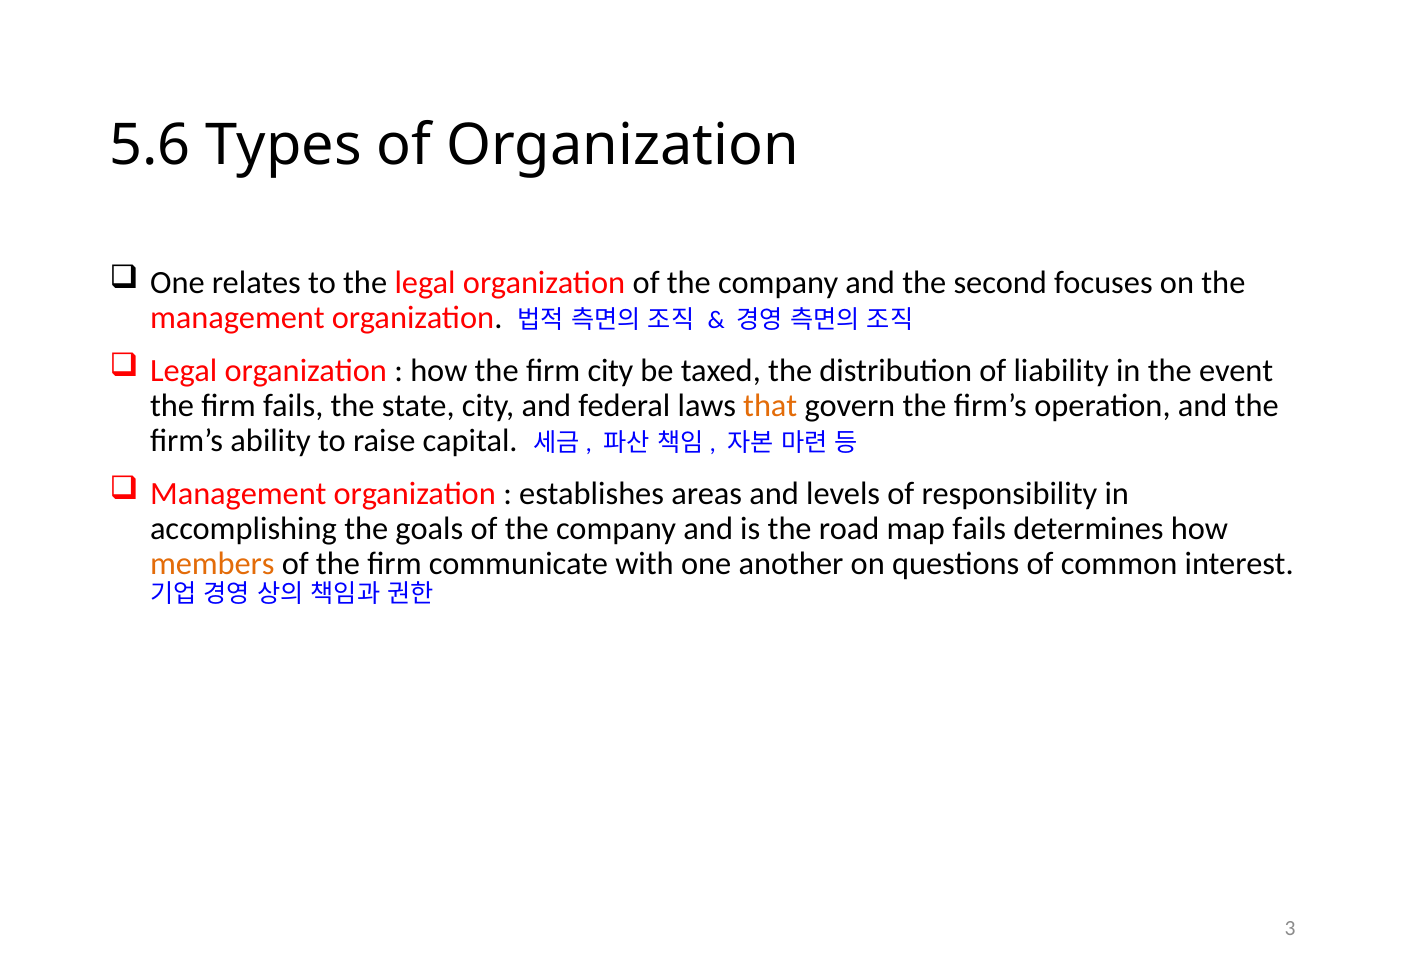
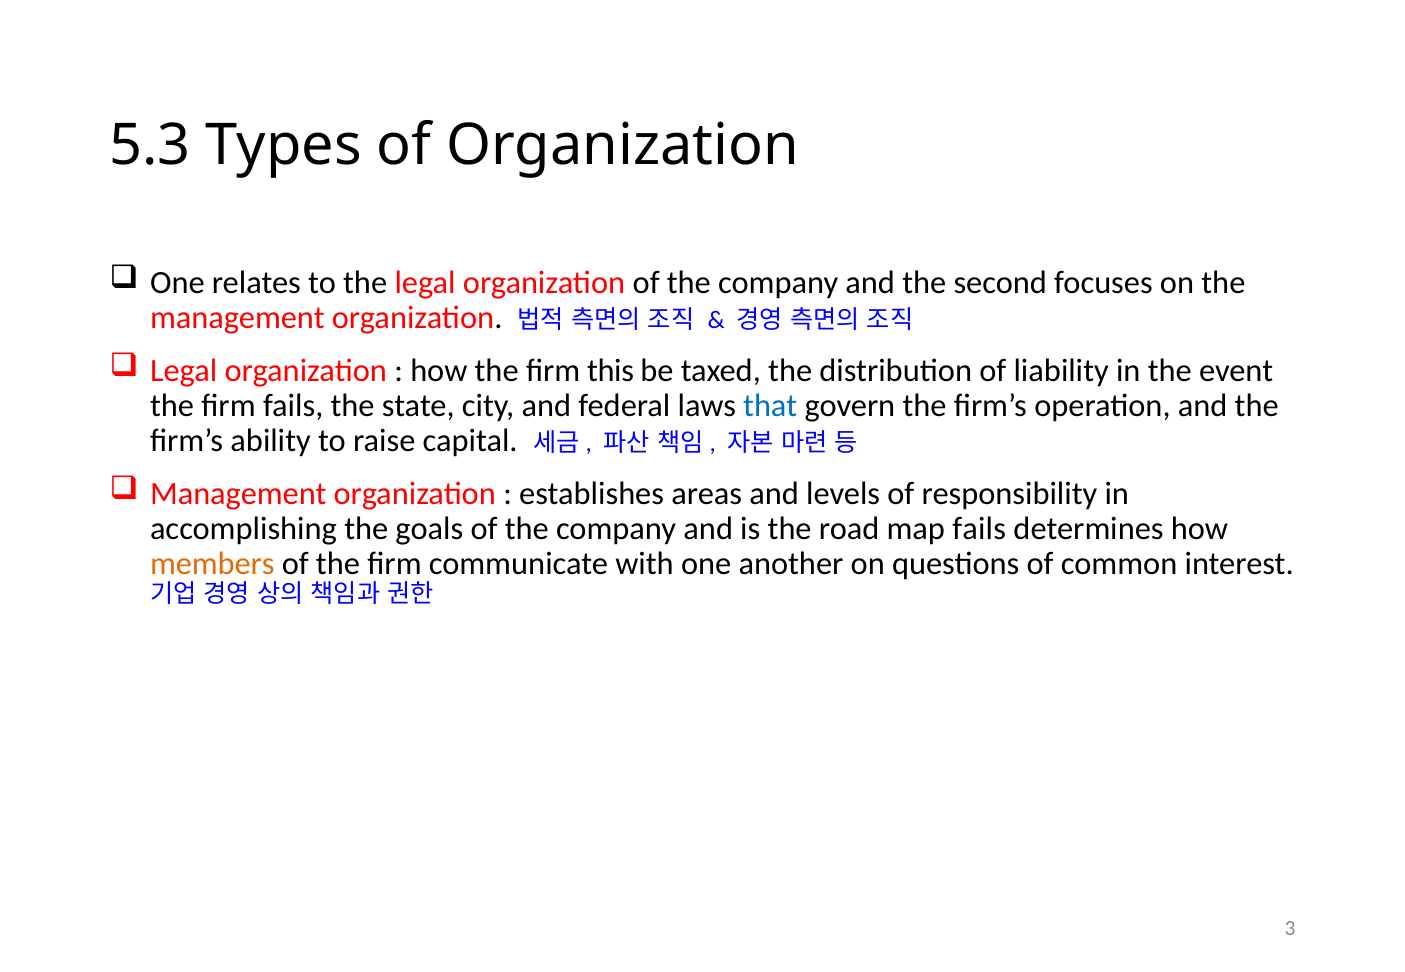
5.6: 5.6 -> 5.3
firm city: city -> this
that colour: orange -> blue
